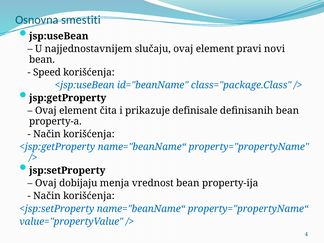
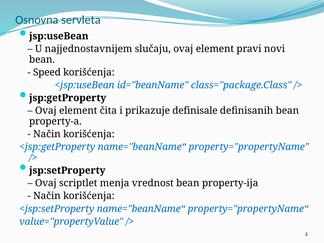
smestiti: smestiti -> servleta
dobijaju: dobijaju -> scriptlet
